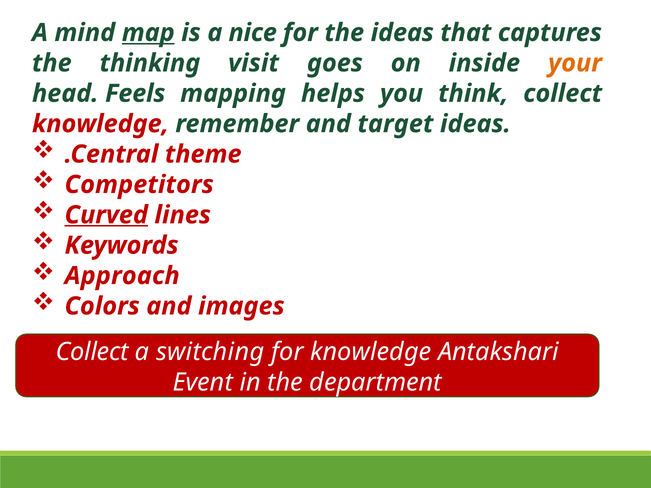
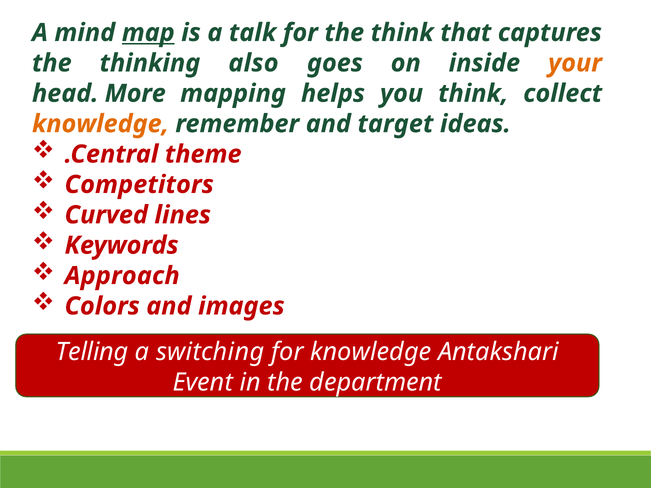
nice: nice -> talk
the ideas: ideas -> think
visit: visit -> also
Feels: Feels -> More
knowledge at (100, 124) colour: red -> orange
Curved underline: present -> none
Collect at (92, 352): Collect -> Telling
